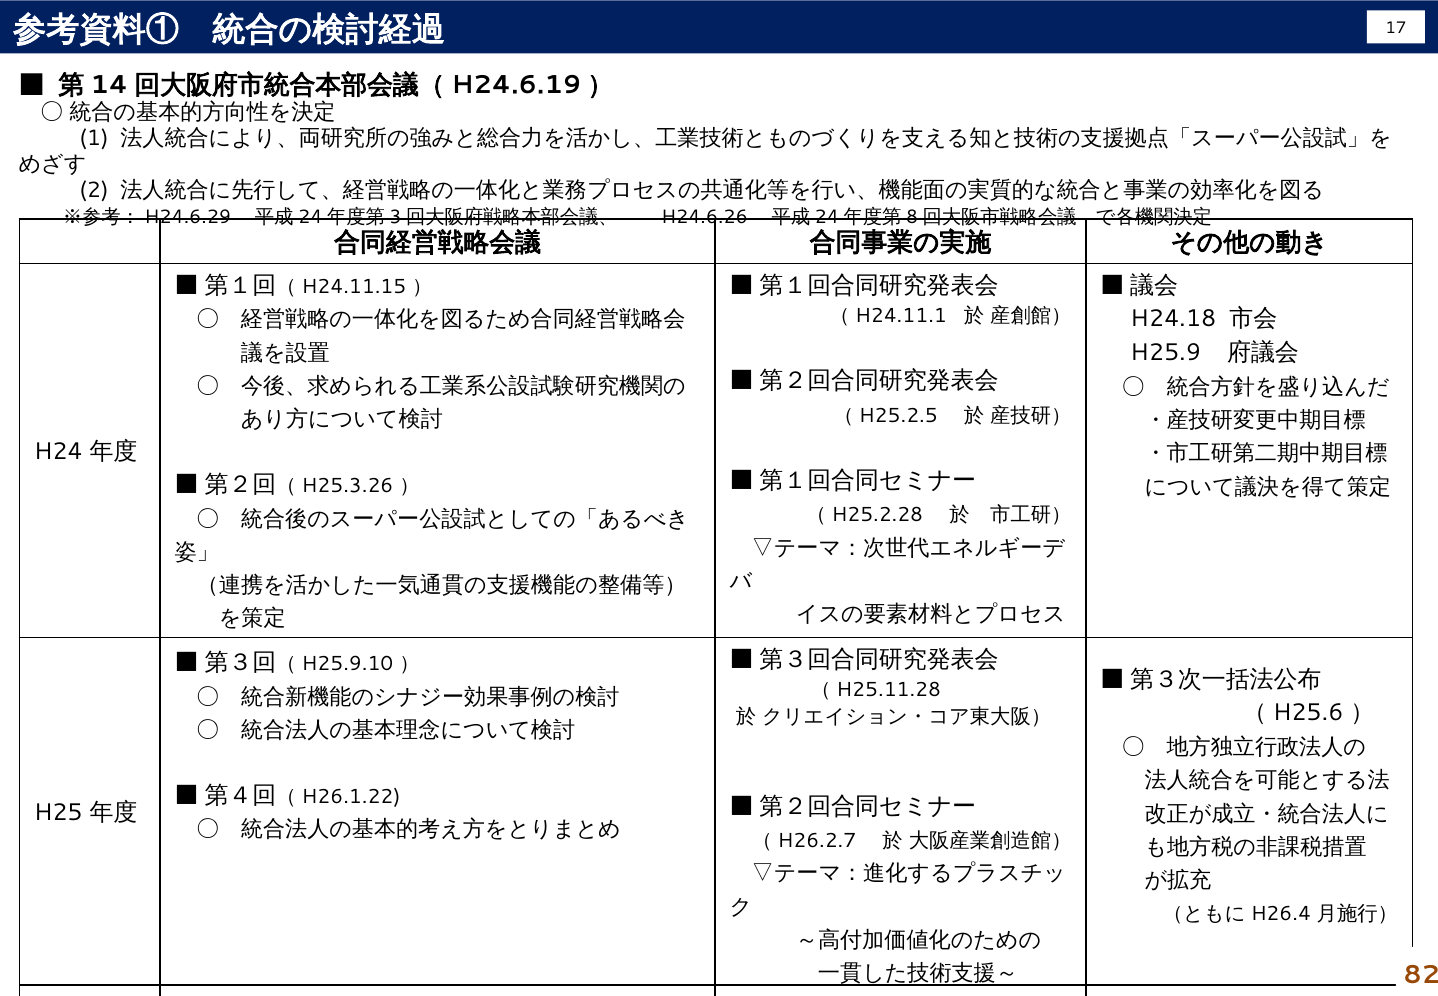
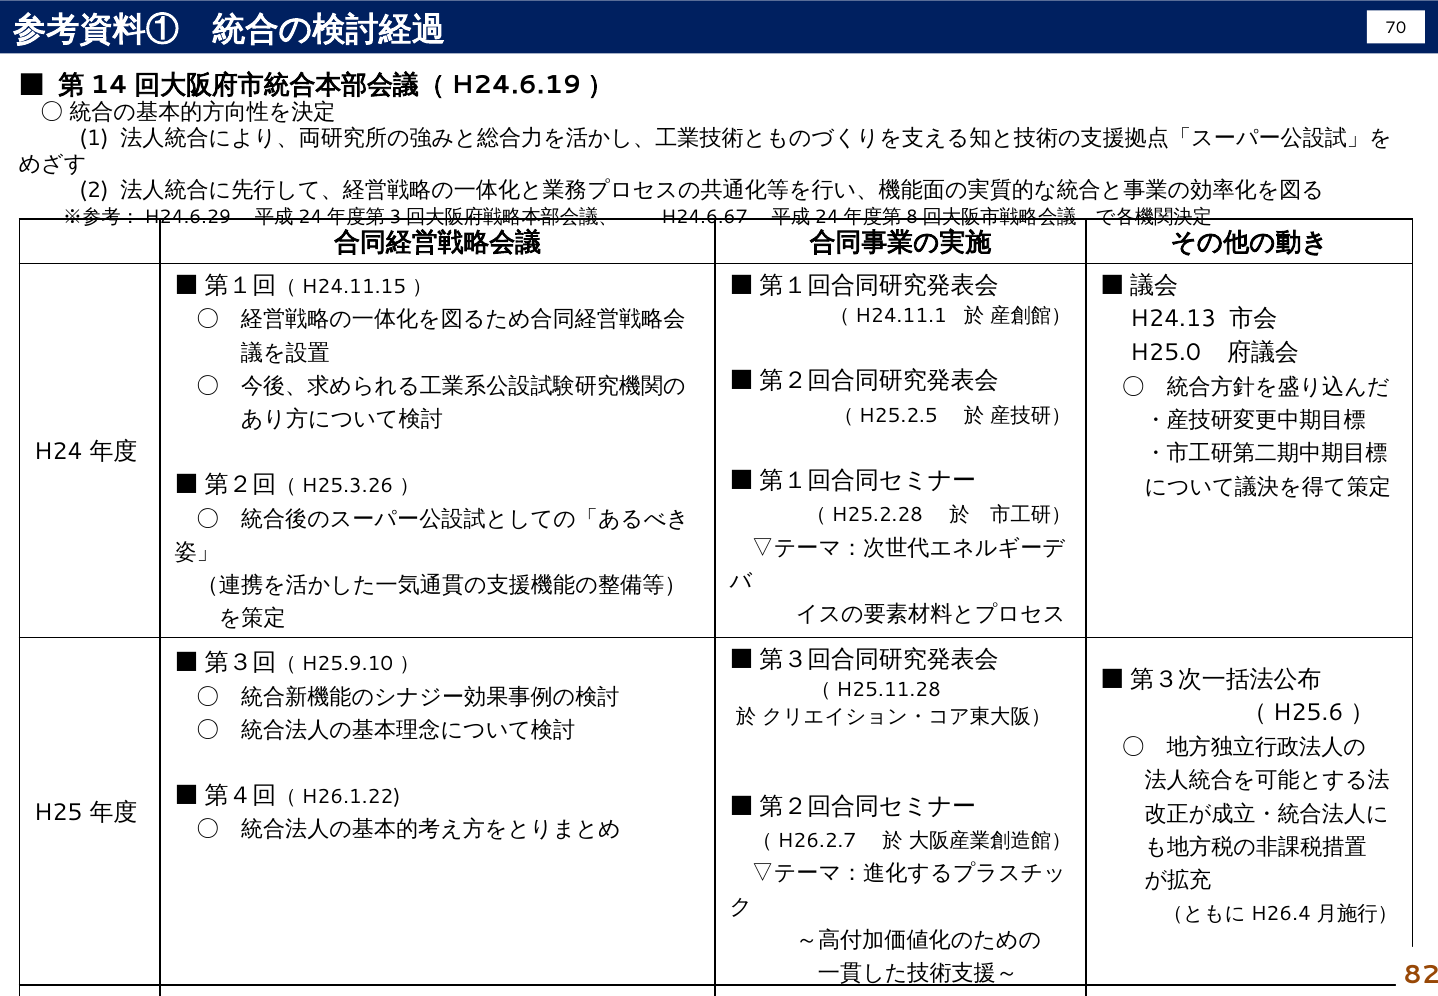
17: 17 -> 70
H24.6.26: H24.6.26 -> H24.6.67
H24.18: H24.18 -> H24.13
H25.9: H25.9 -> H25.0
